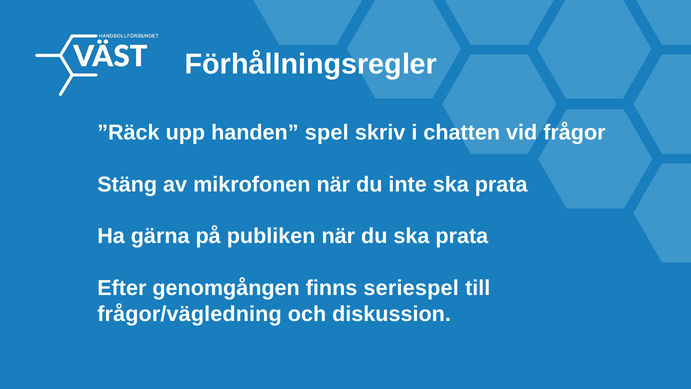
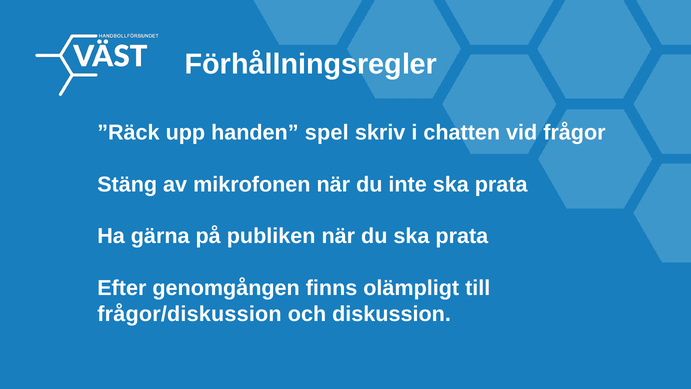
seriespel: seriespel -> olämpligt
frågor/vägledning: frågor/vägledning -> frågor/diskussion
